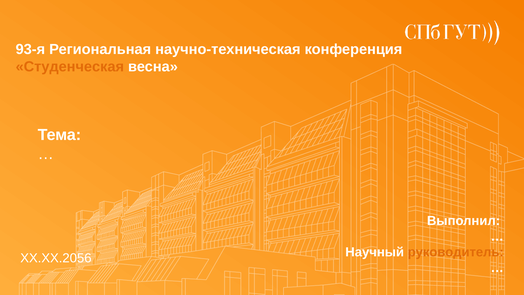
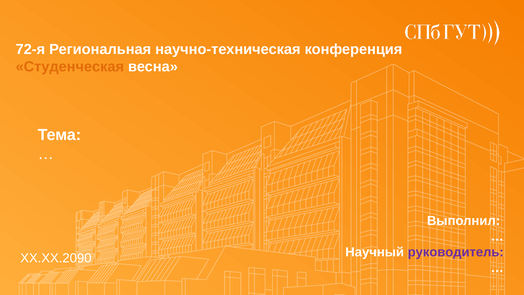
93-я: 93-я -> 72-я
руководитель colour: orange -> purple
XX.XX.2056: XX.XX.2056 -> XX.XX.2090
